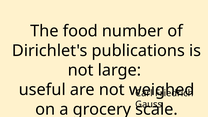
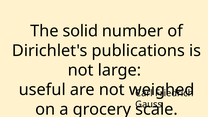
food: food -> solid
